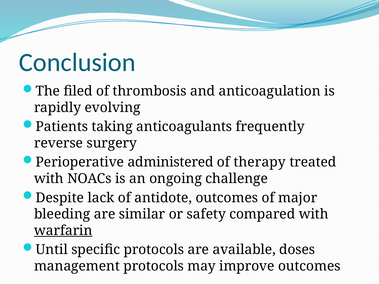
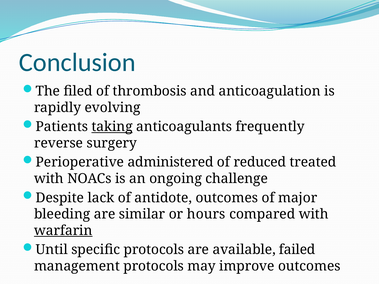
taking underline: none -> present
therapy: therapy -> reduced
safety: safety -> hours
doses: doses -> failed
